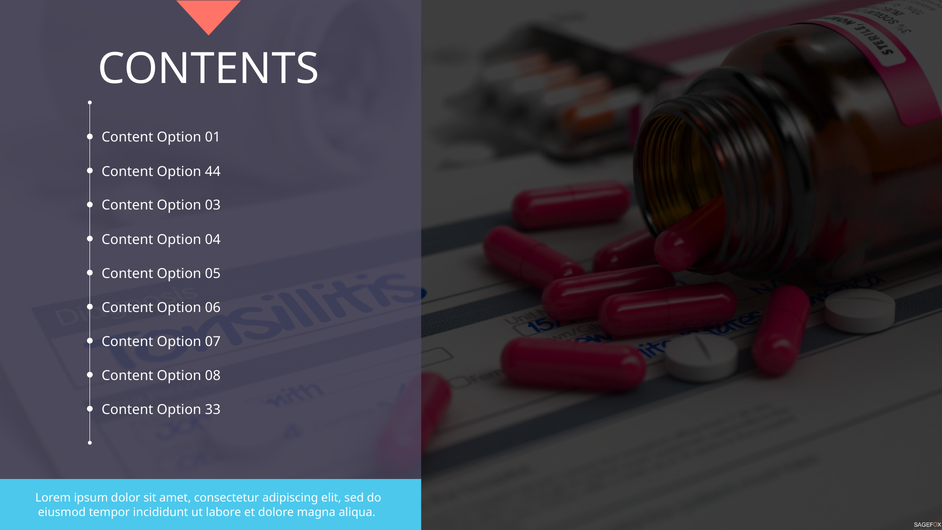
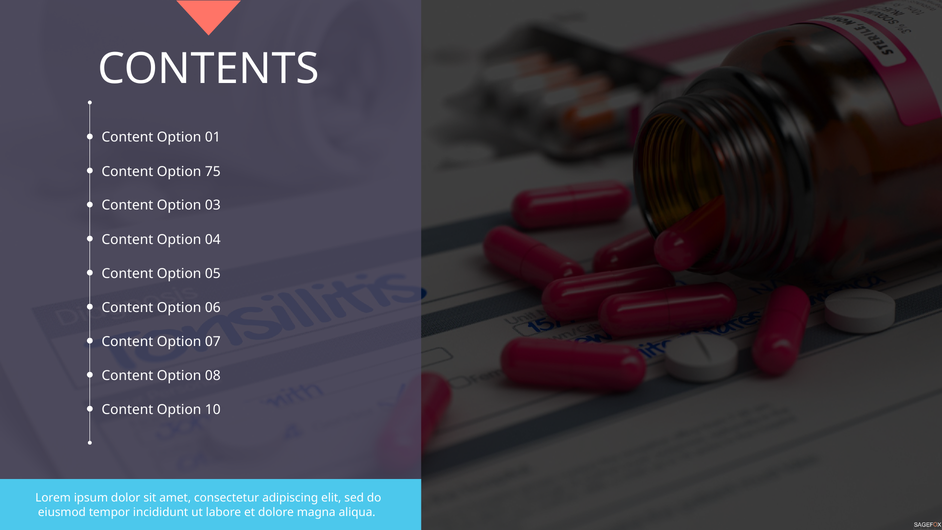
44: 44 -> 75
33: 33 -> 10
